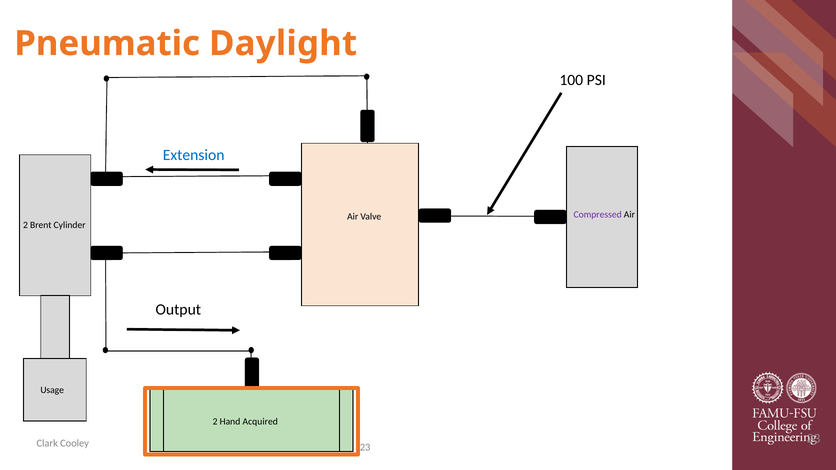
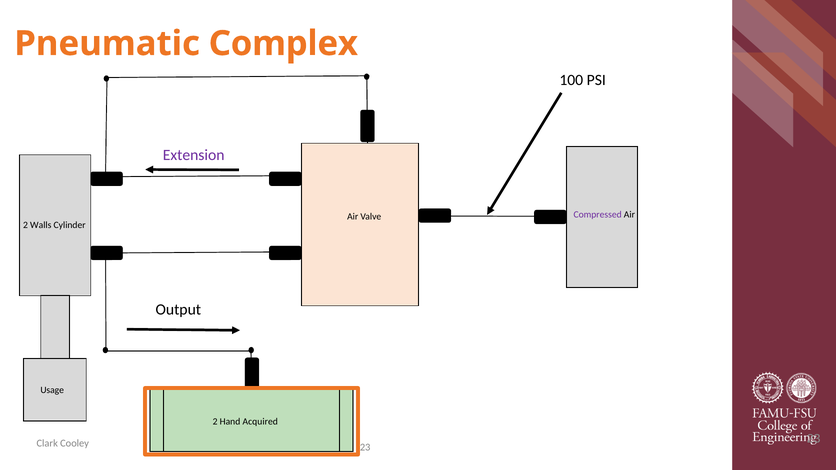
Daylight: Daylight -> Complex
Extension colour: blue -> purple
Brent: Brent -> Walls
